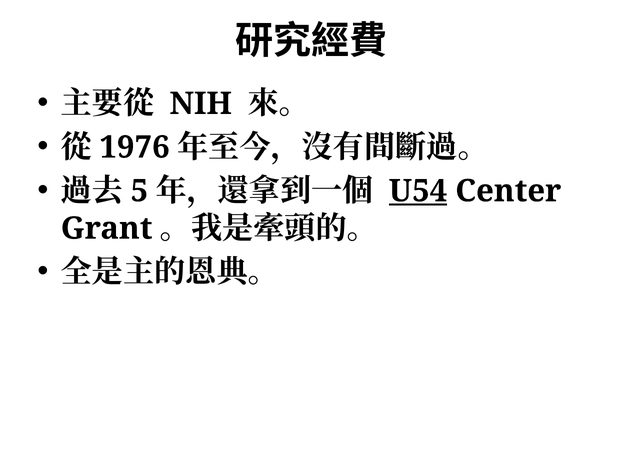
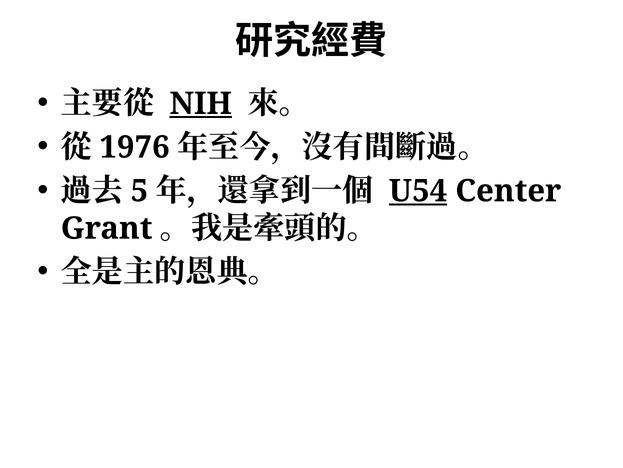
NIH underline: none -> present
